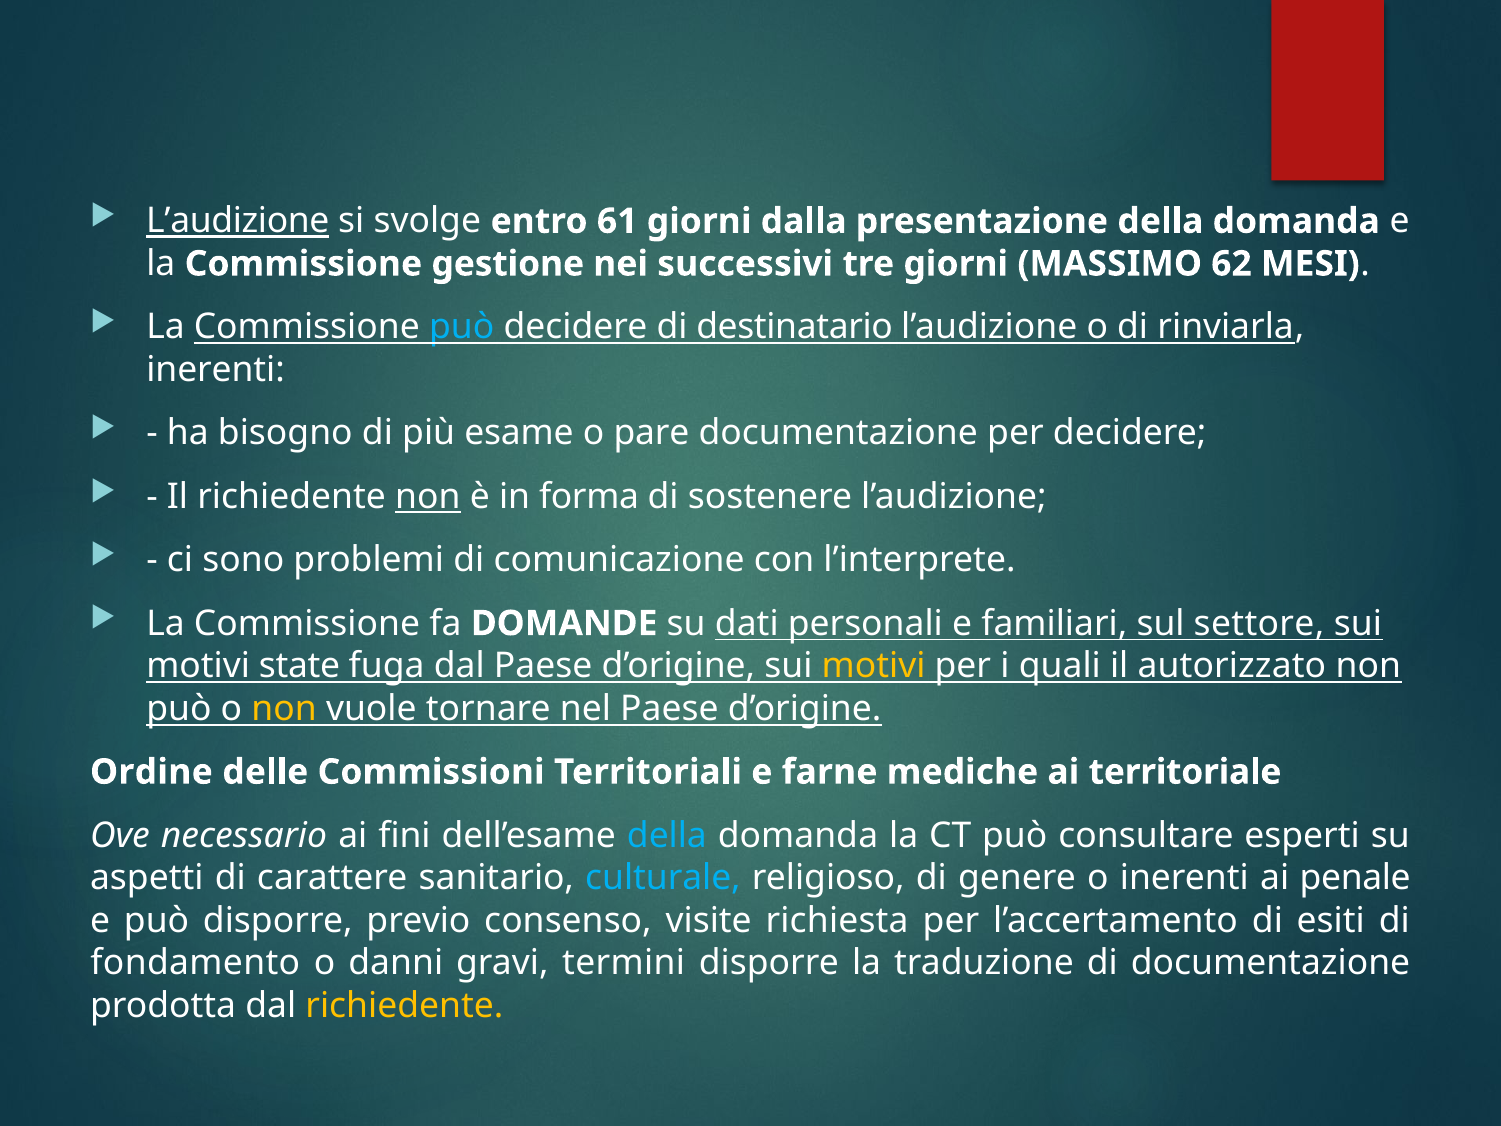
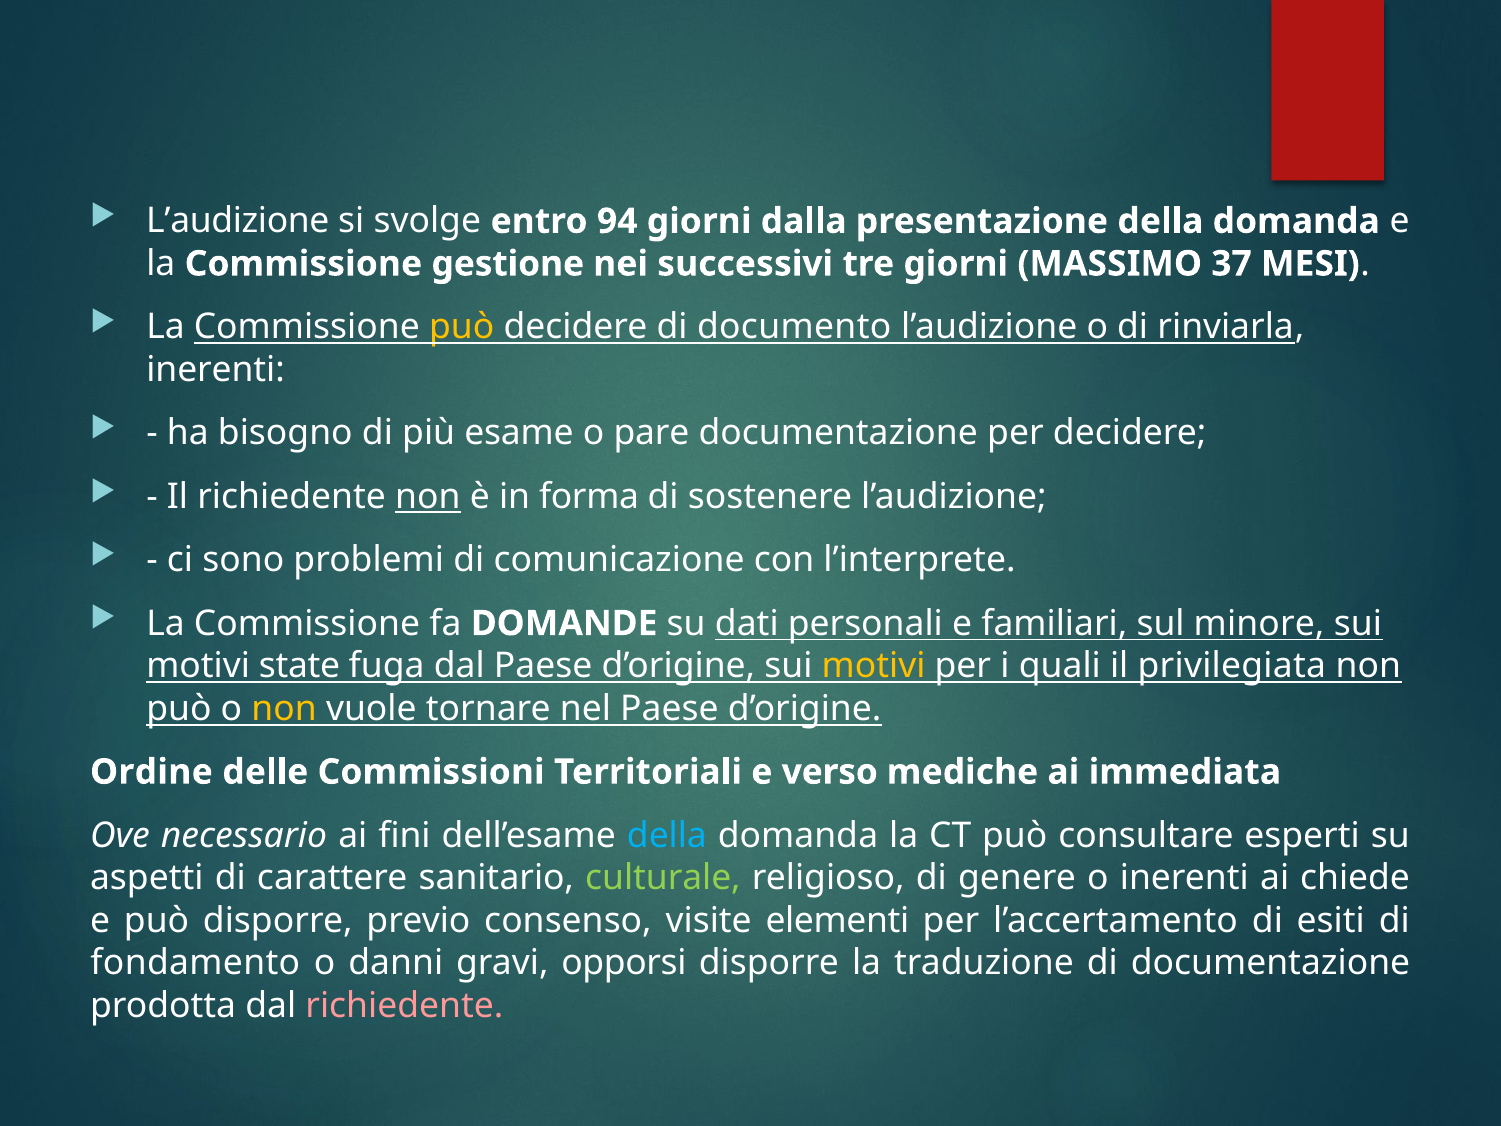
L’audizione at (238, 221) underline: present -> none
61: 61 -> 94
62: 62 -> 37
può at (462, 327) colour: light blue -> yellow
destinatario: destinatario -> documento
settore: settore -> minore
autorizzato: autorizzato -> privilegiata
farne: farne -> verso
territoriale: territoriale -> immediata
culturale colour: light blue -> light green
penale: penale -> chiede
richiesta: richiesta -> elementi
termini: termini -> opporsi
richiedente at (404, 1005) colour: yellow -> pink
